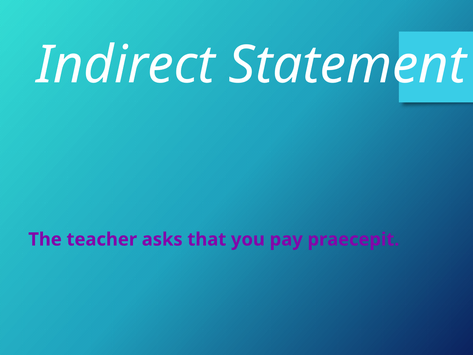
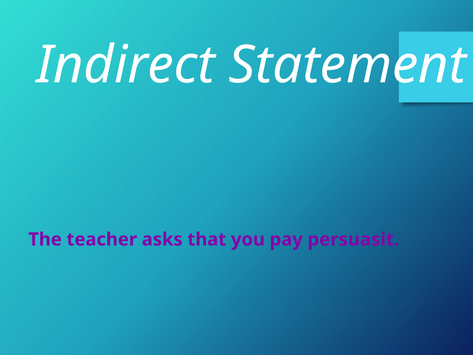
praecepit: praecepit -> persuasit
